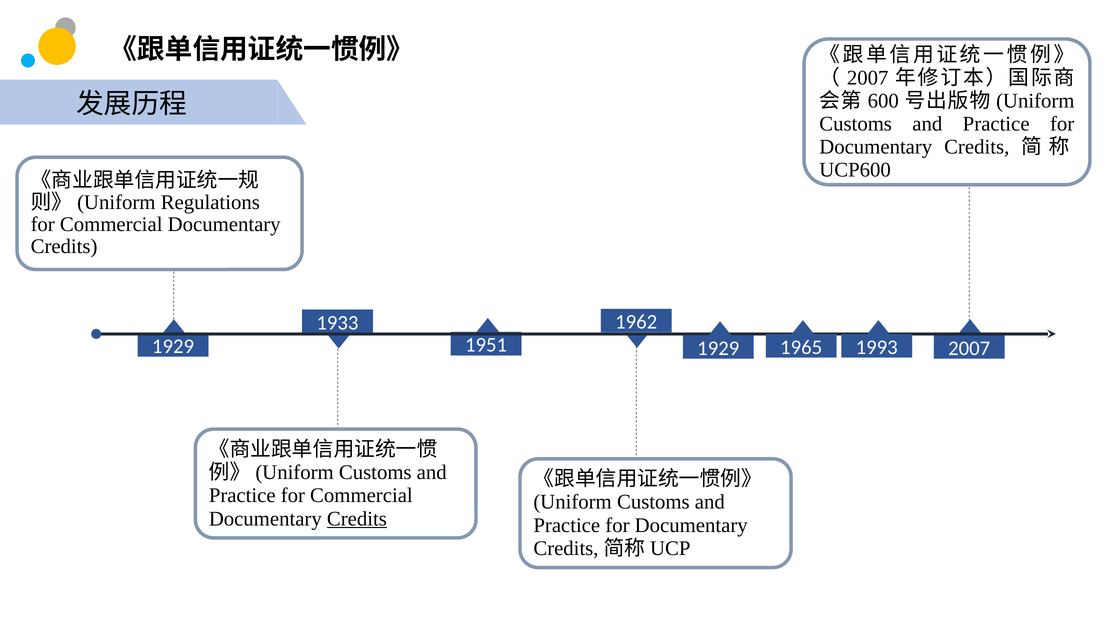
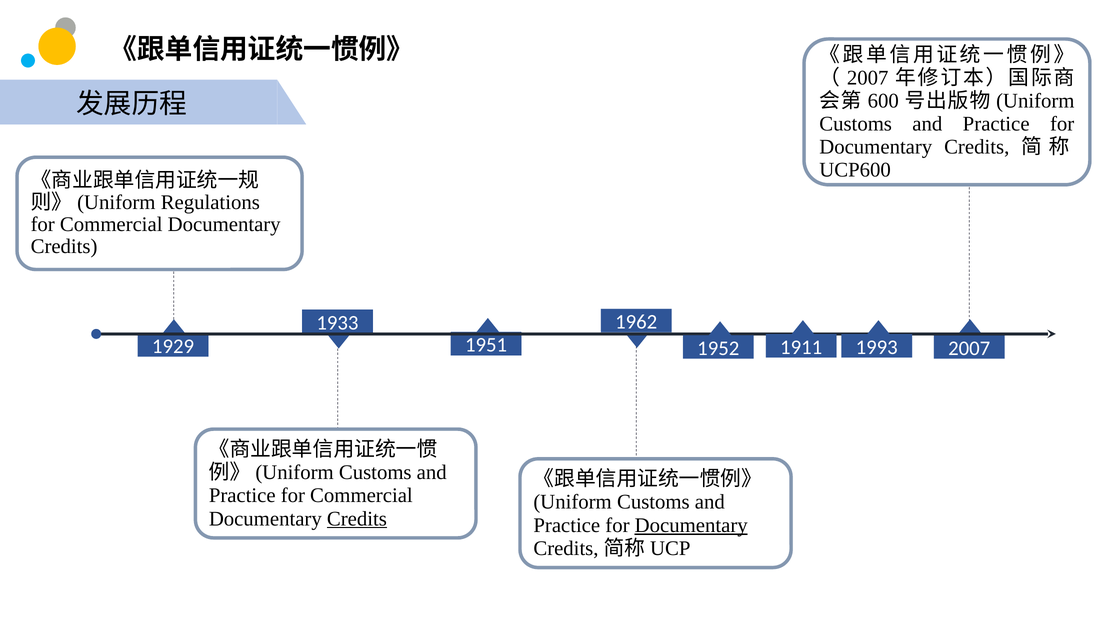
1965: 1965 -> 1911
1929 at (718, 349): 1929 -> 1952
Documentary at (691, 525) underline: none -> present
